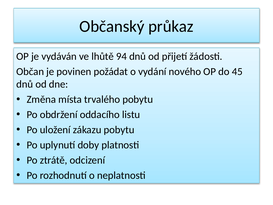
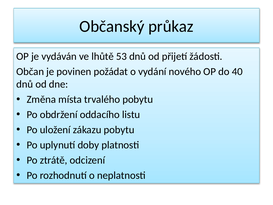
94: 94 -> 53
45: 45 -> 40
